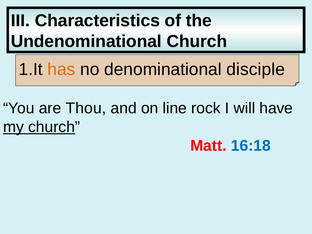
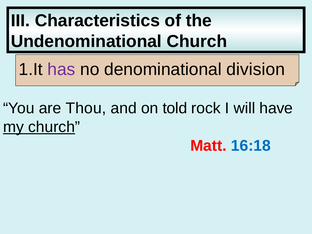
has colour: orange -> purple
disciple: disciple -> division
line: line -> told
